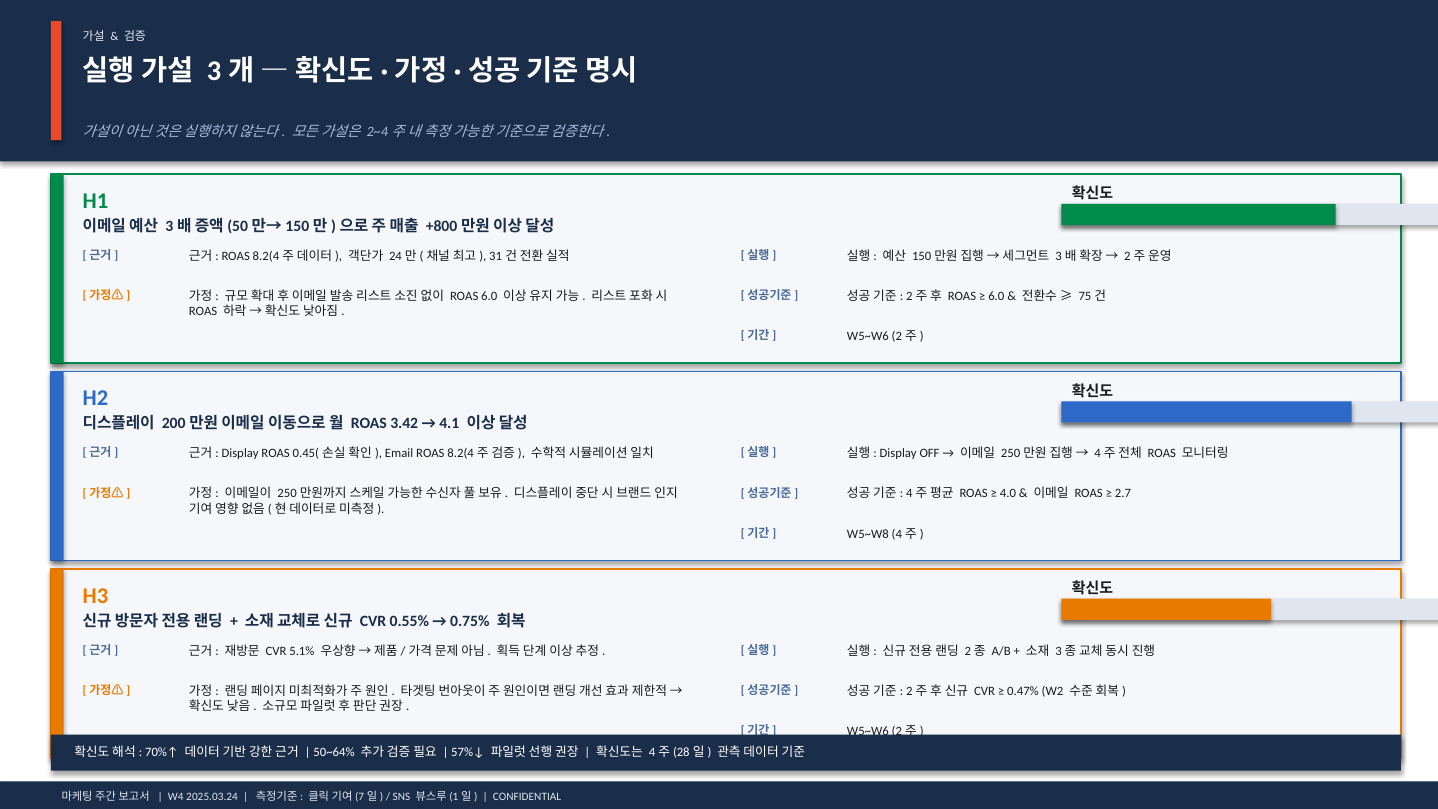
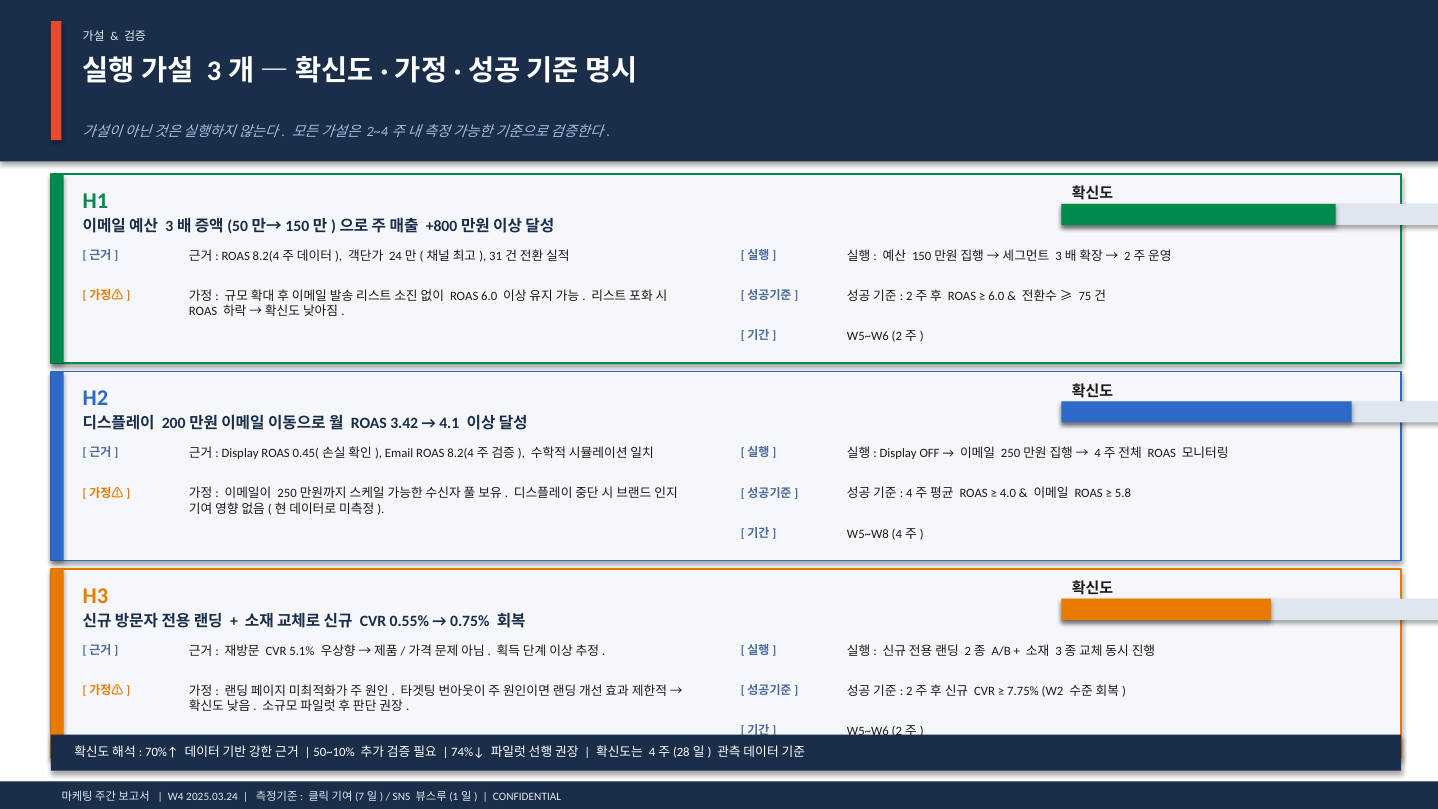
2.7: 2.7 -> 5.8
0.47%: 0.47% -> 7.75%
50~64%: 50~64% -> 50~10%
57%↓: 57%↓ -> 74%↓
